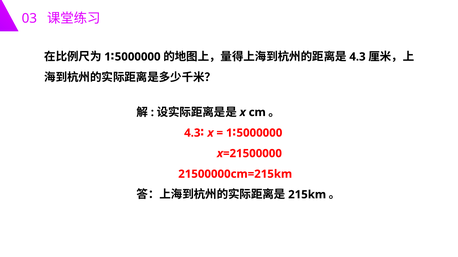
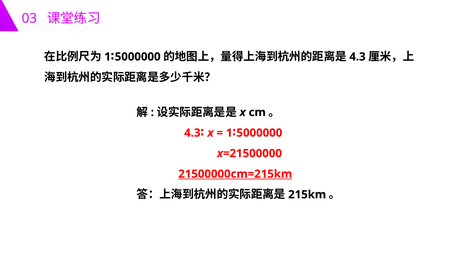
21500000cm=215km underline: none -> present
